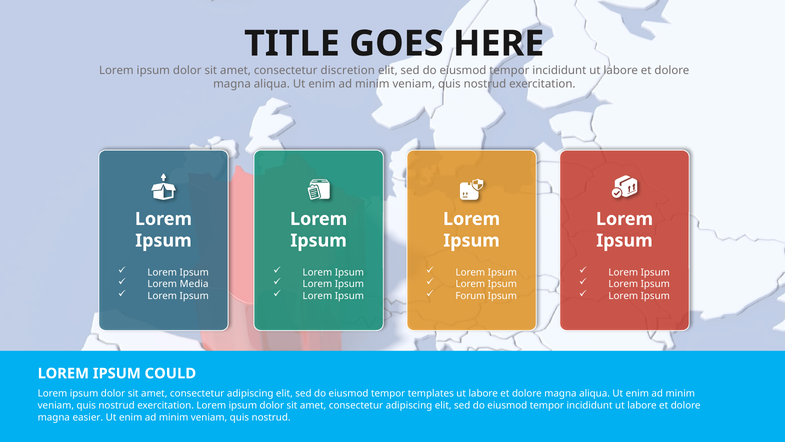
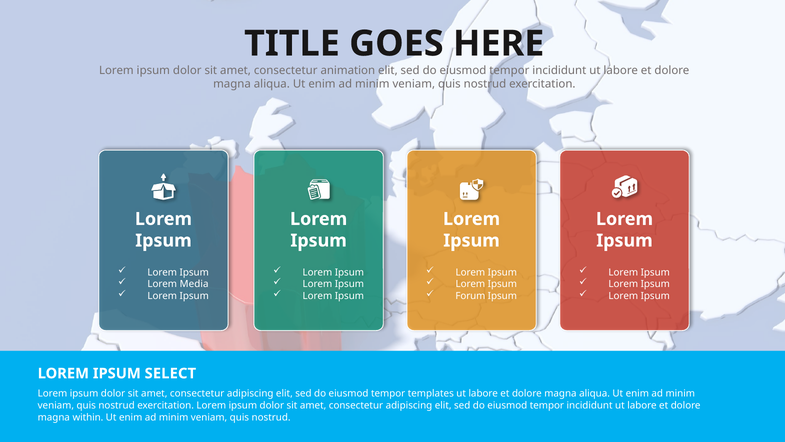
discretion: discretion -> animation
COULD: COULD -> SELECT
easier: easier -> within
